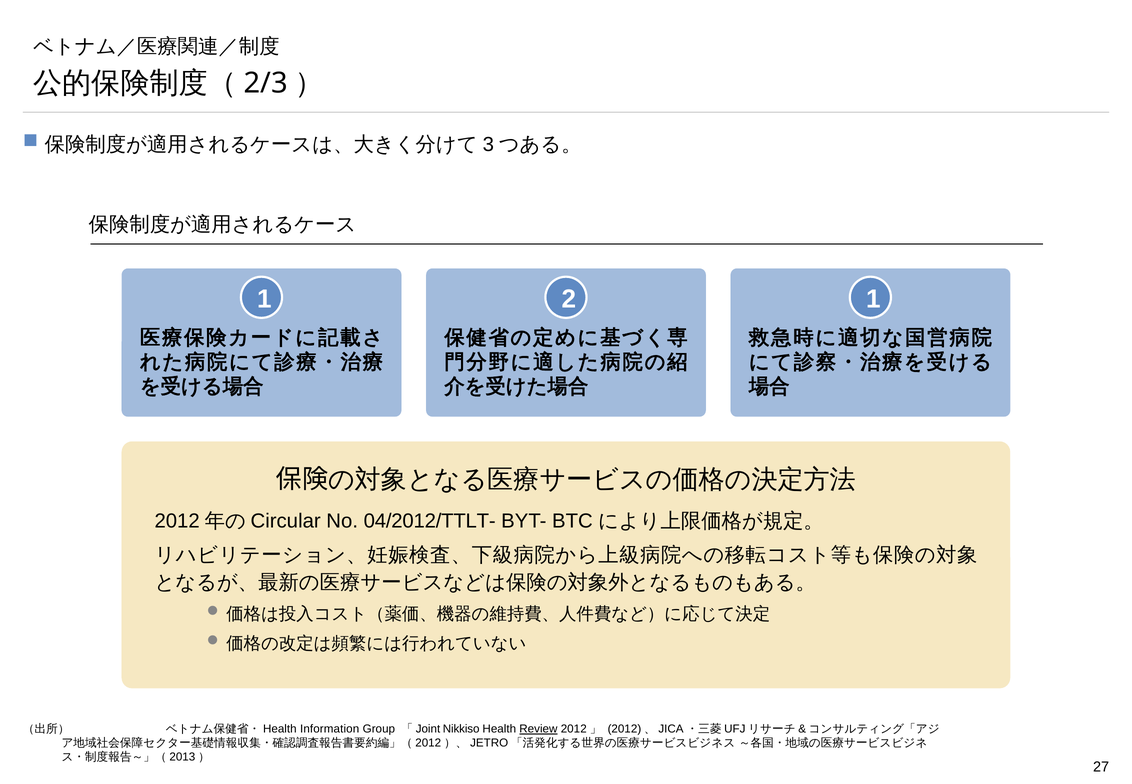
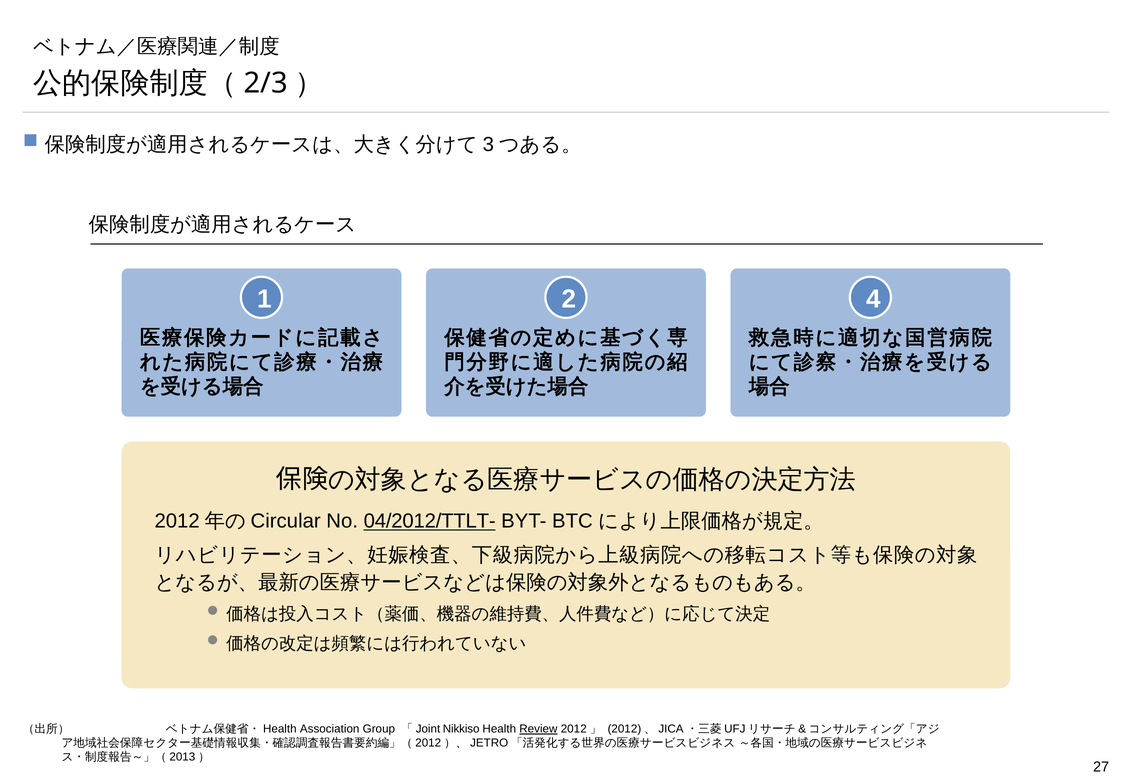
2 1: 1 -> 4
04/2012/TTLT- underline: none -> present
Information: Information -> Association
